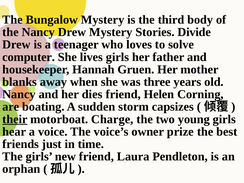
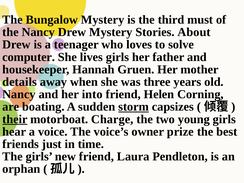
body: body -> must
Divide: Divide -> About
blanks: blanks -> details
dies: dies -> into
storm underline: none -> present
